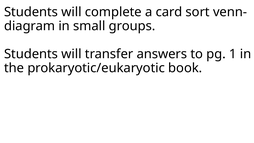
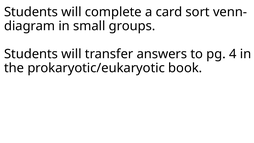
1: 1 -> 4
